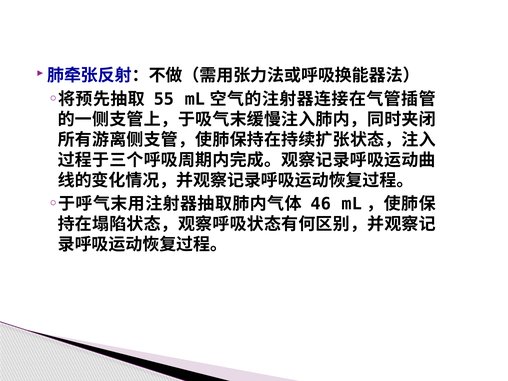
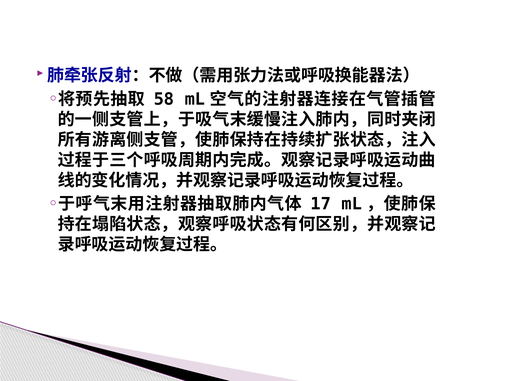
55: 55 -> 58
46: 46 -> 17
